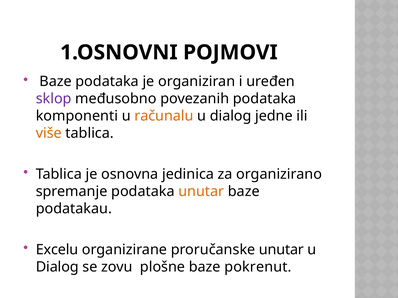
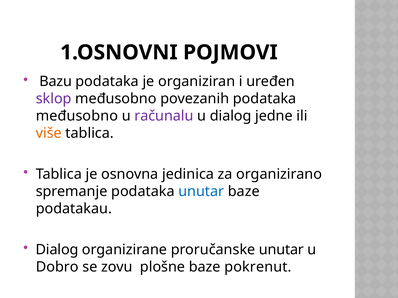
Baze at (56, 82): Baze -> Bazu
komponenti at (77, 116): komponenti -> međusobno
računalu colour: orange -> purple
unutar at (201, 192) colour: orange -> blue
Excelu at (57, 250): Excelu -> Dialog
Dialog at (57, 267): Dialog -> Dobro
